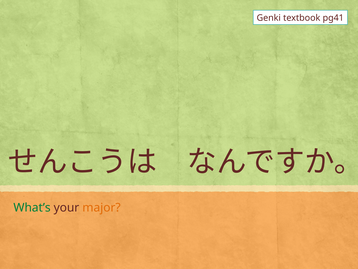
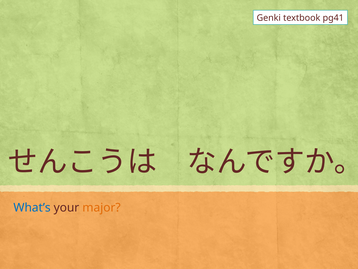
What’s colour: green -> blue
